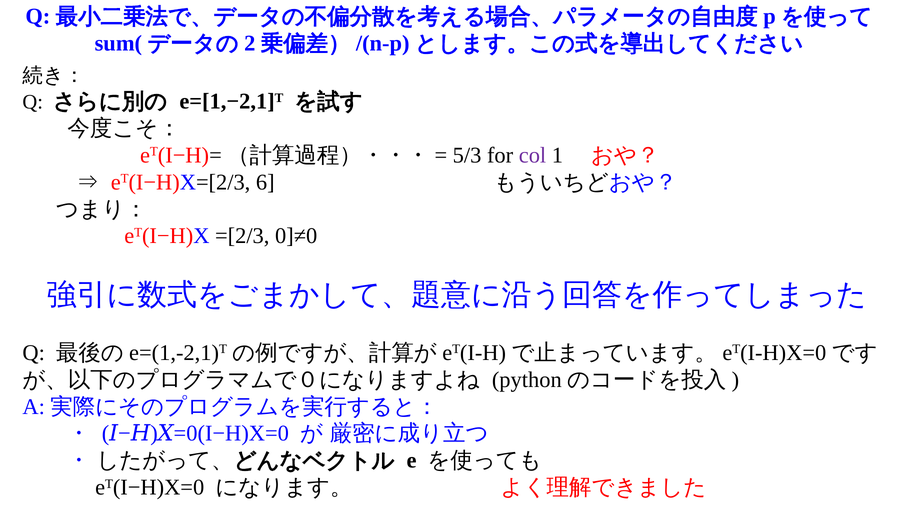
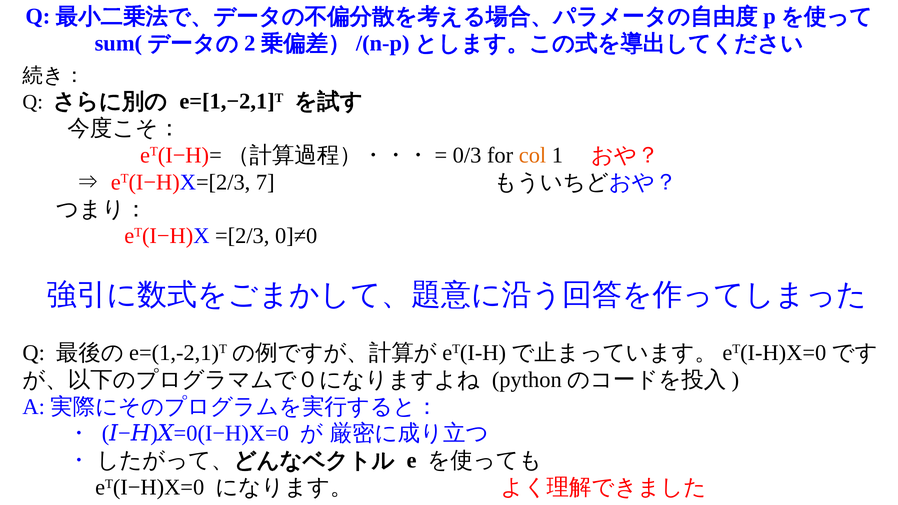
5/3: 5/3 -> 0/3
col colour: purple -> orange
6: 6 -> 7
